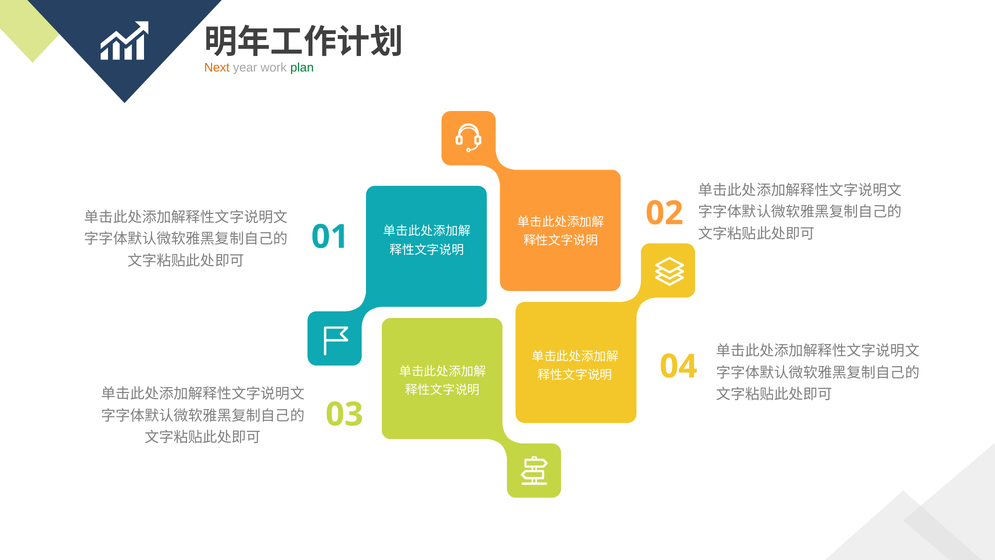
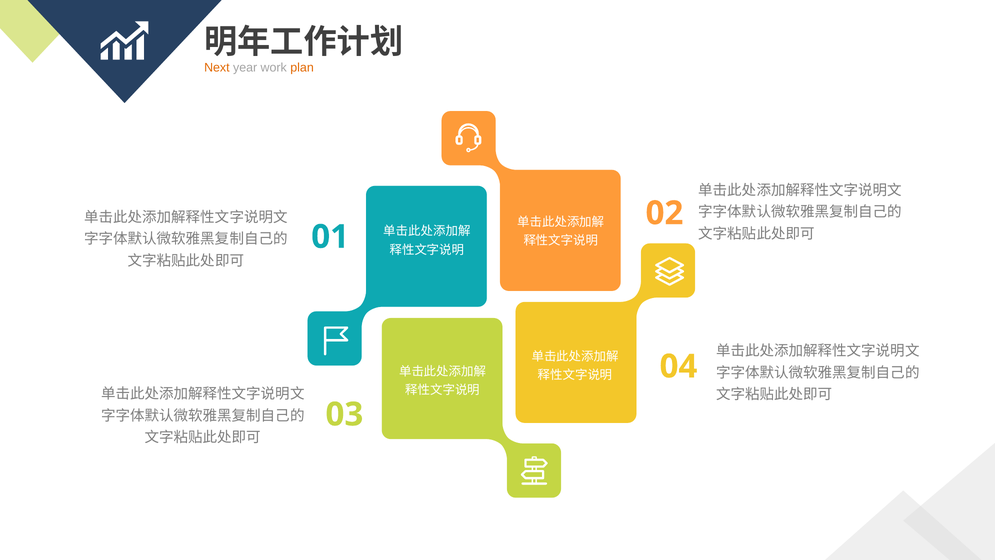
plan colour: green -> orange
